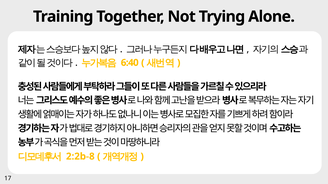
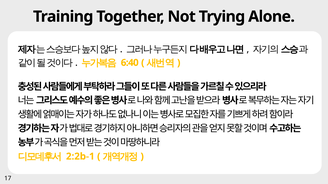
2:2b-8: 2:2b-8 -> 2:2b-1
